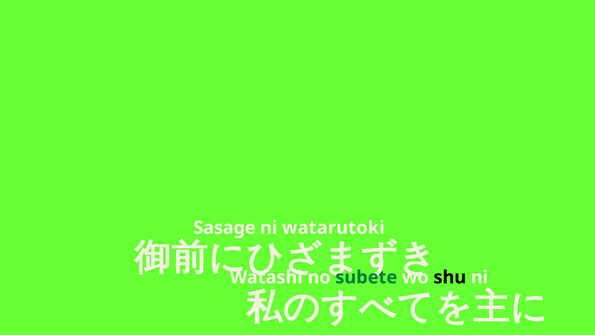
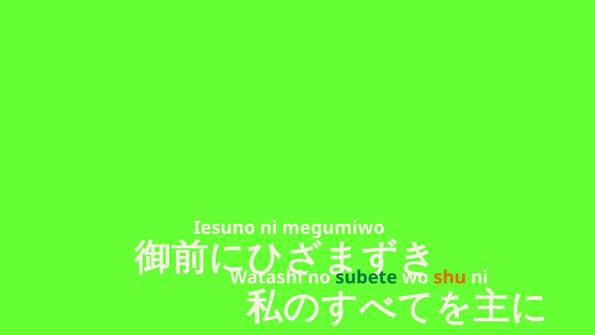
Sasage: Sasage -> Iesuno
watarutoki: watarutoki -> megumiwo
shu colour: black -> orange
